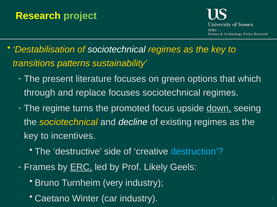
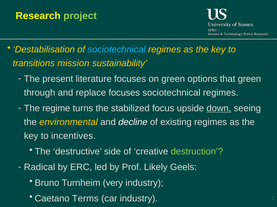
sociotechnical at (117, 50) colour: white -> light blue
patterns: patterns -> mission
that which: which -> green
promoted: promoted -> stabilized
the sociotechnical: sociotechnical -> environmental
destruction colour: light blue -> light green
Frames: Frames -> Radical
ERC underline: present -> none
Winter: Winter -> Terms
